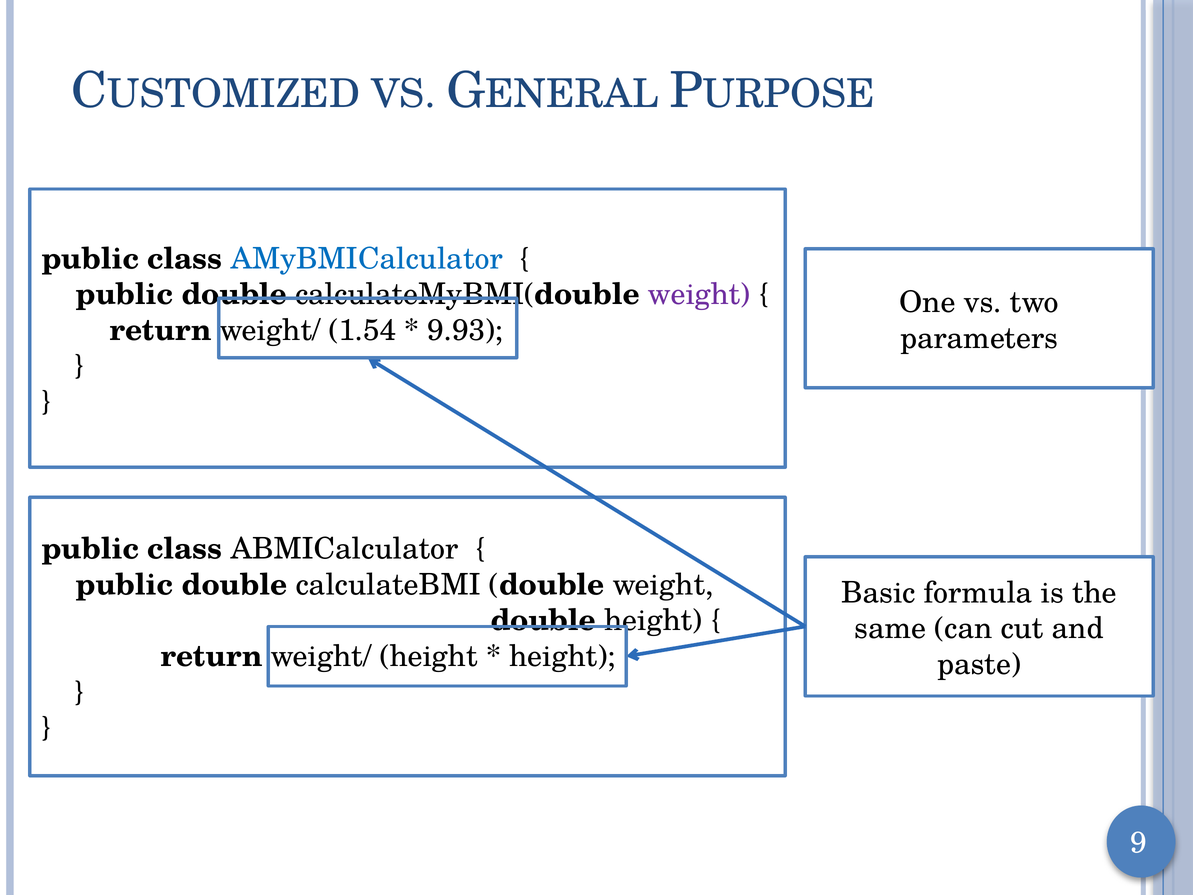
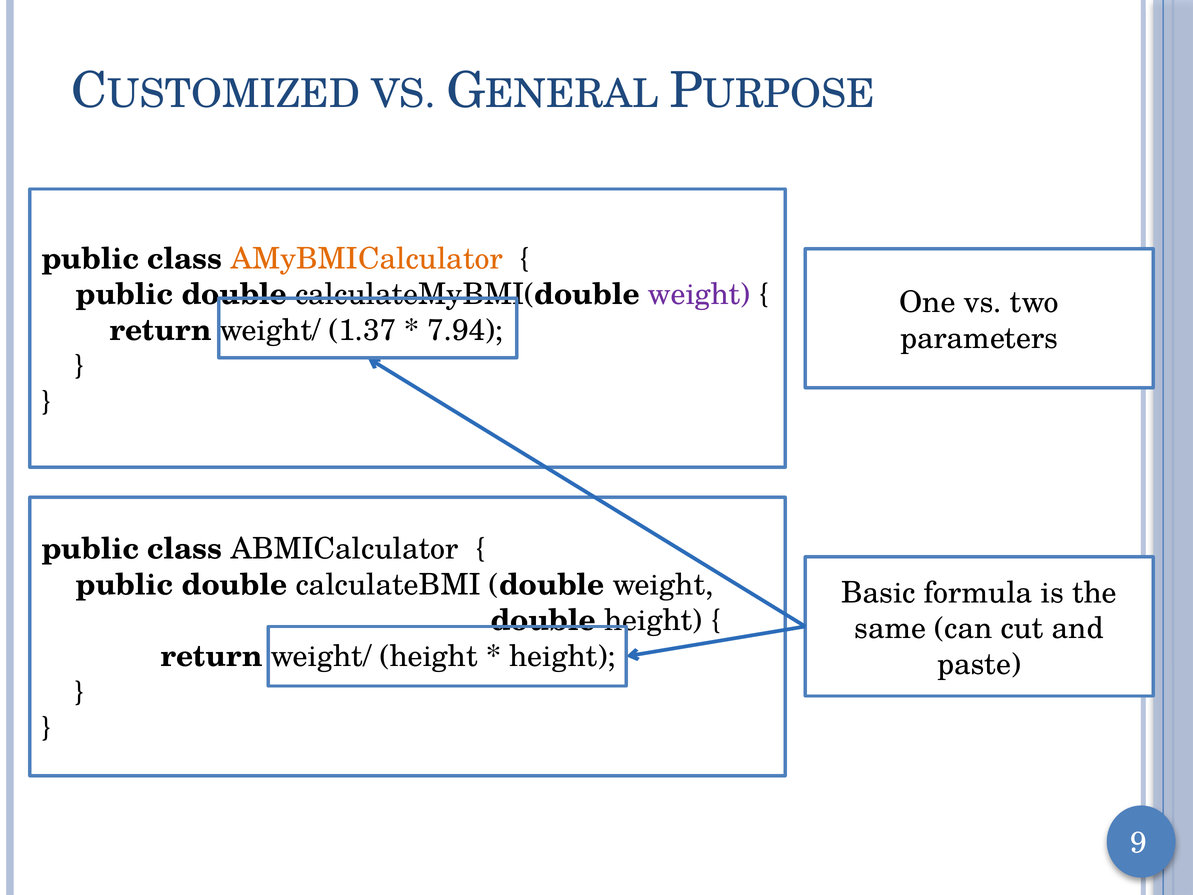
AMyBMICalculator colour: blue -> orange
1.54: 1.54 -> 1.37
9.93: 9.93 -> 7.94
